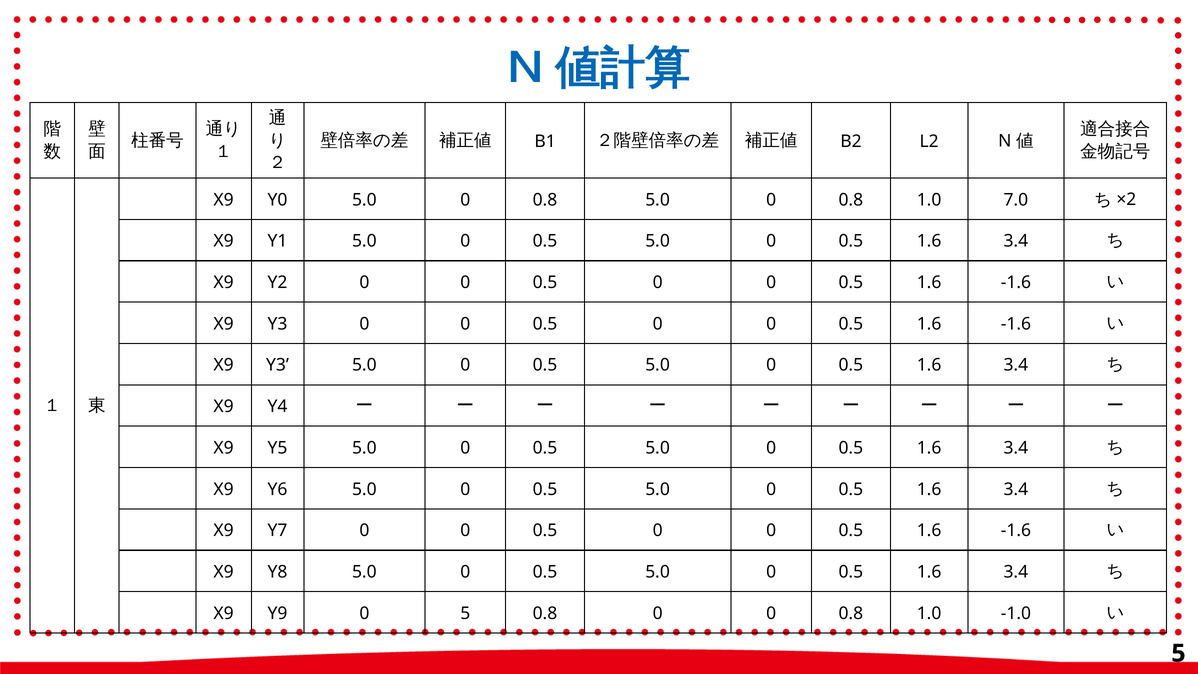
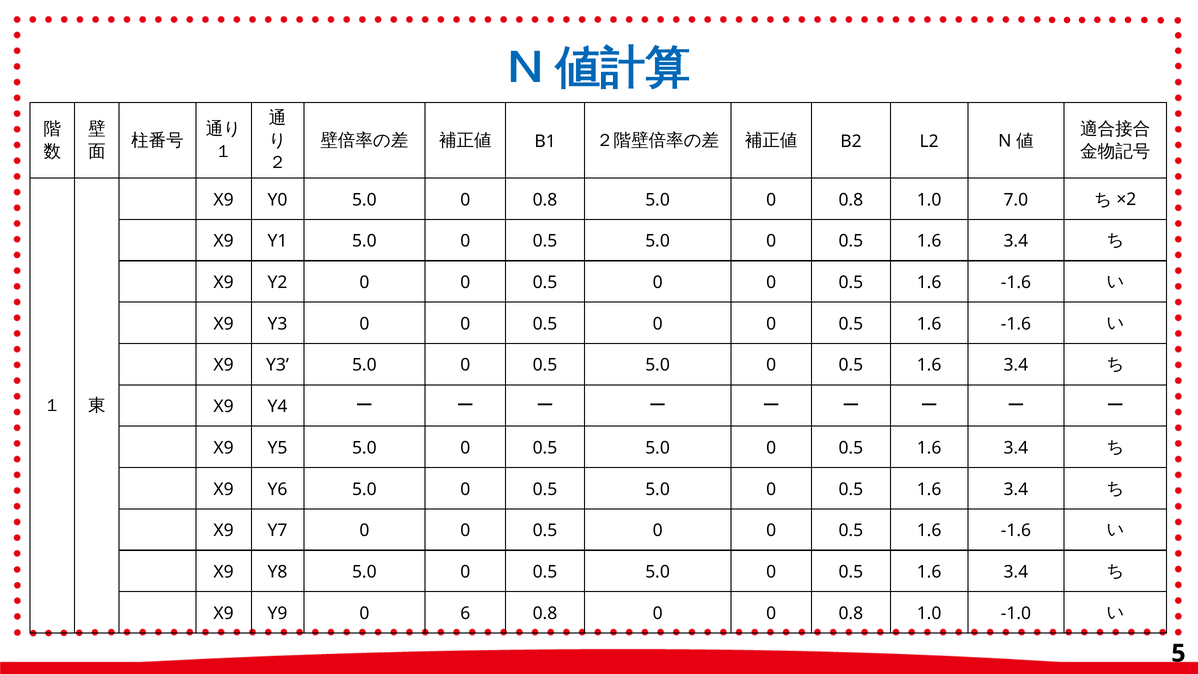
0 5: 5 -> 6
